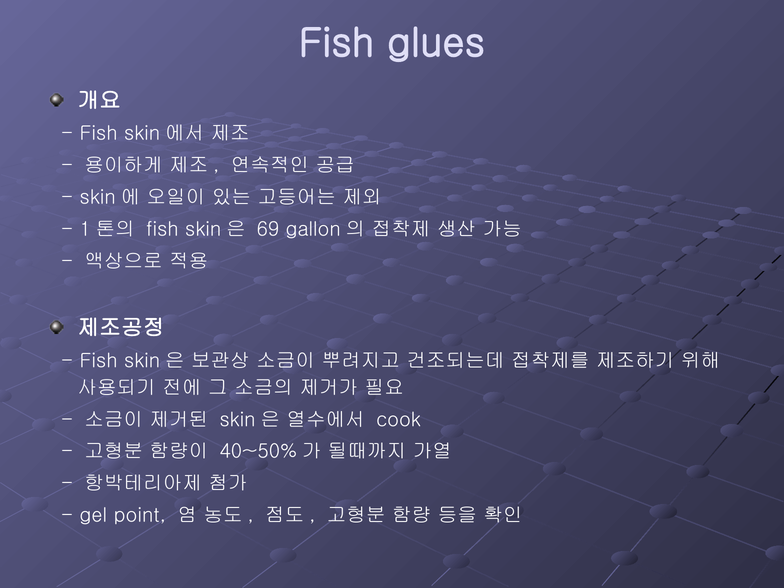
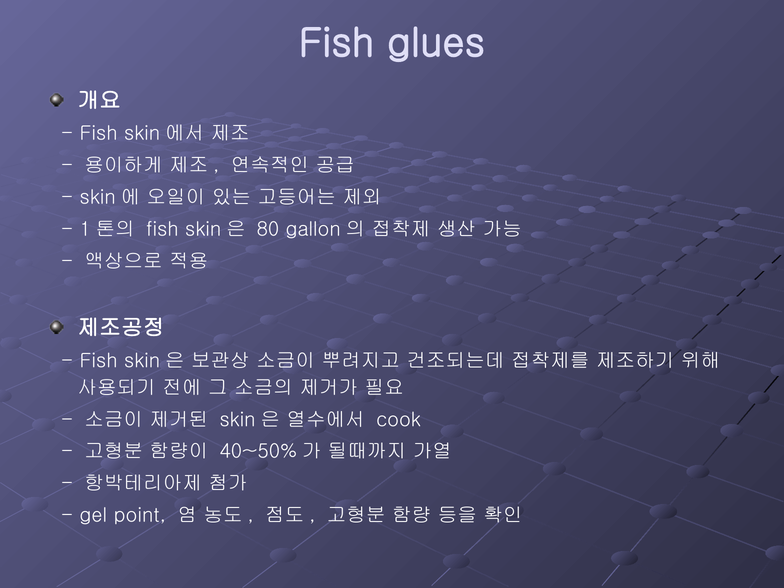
69: 69 -> 80
